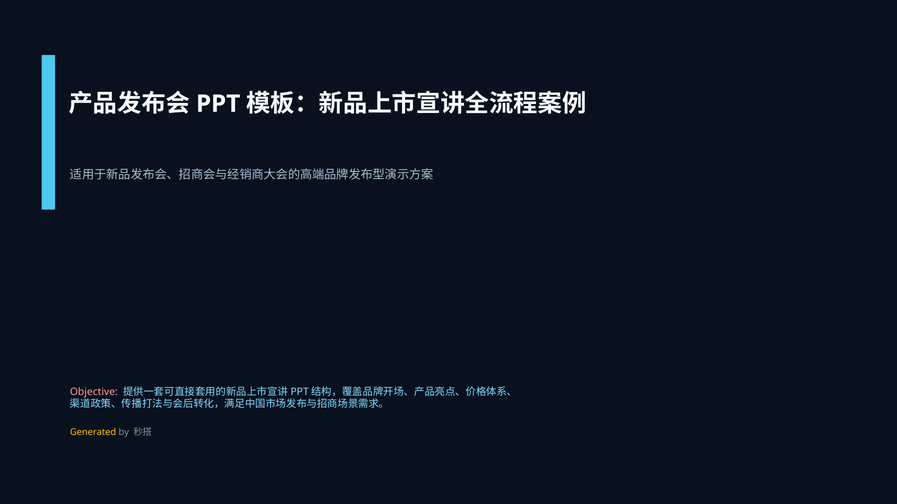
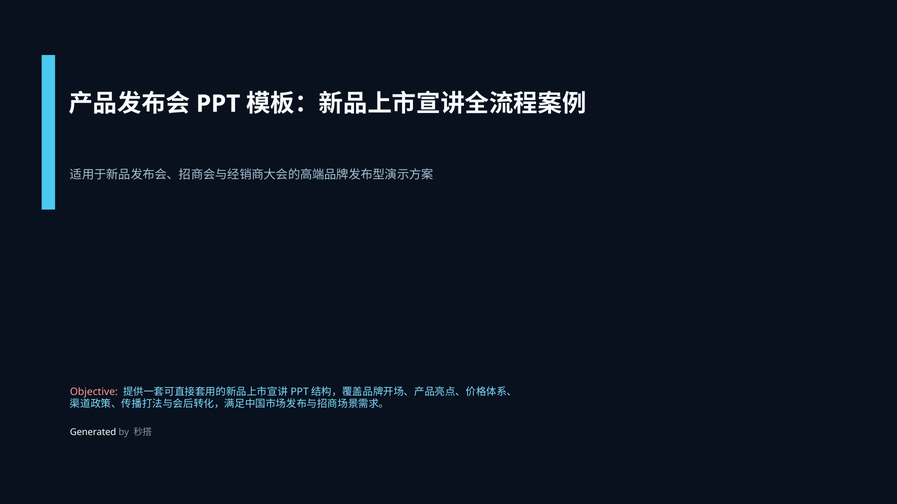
Generated colour: yellow -> white
